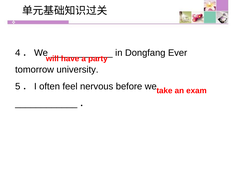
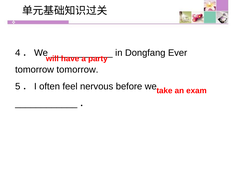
tomorrow university: university -> tomorrow
